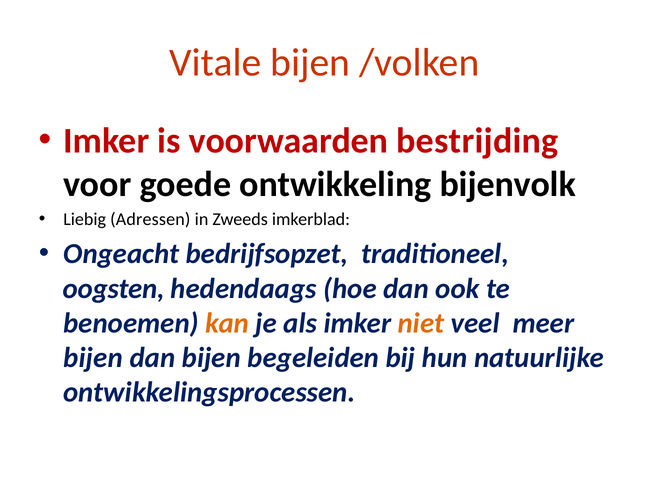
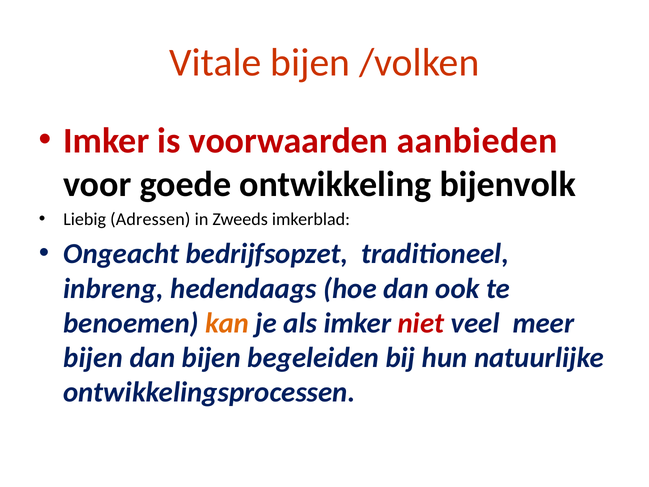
bestrijding: bestrijding -> aanbieden
oogsten: oogsten -> inbreng
niet colour: orange -> red
